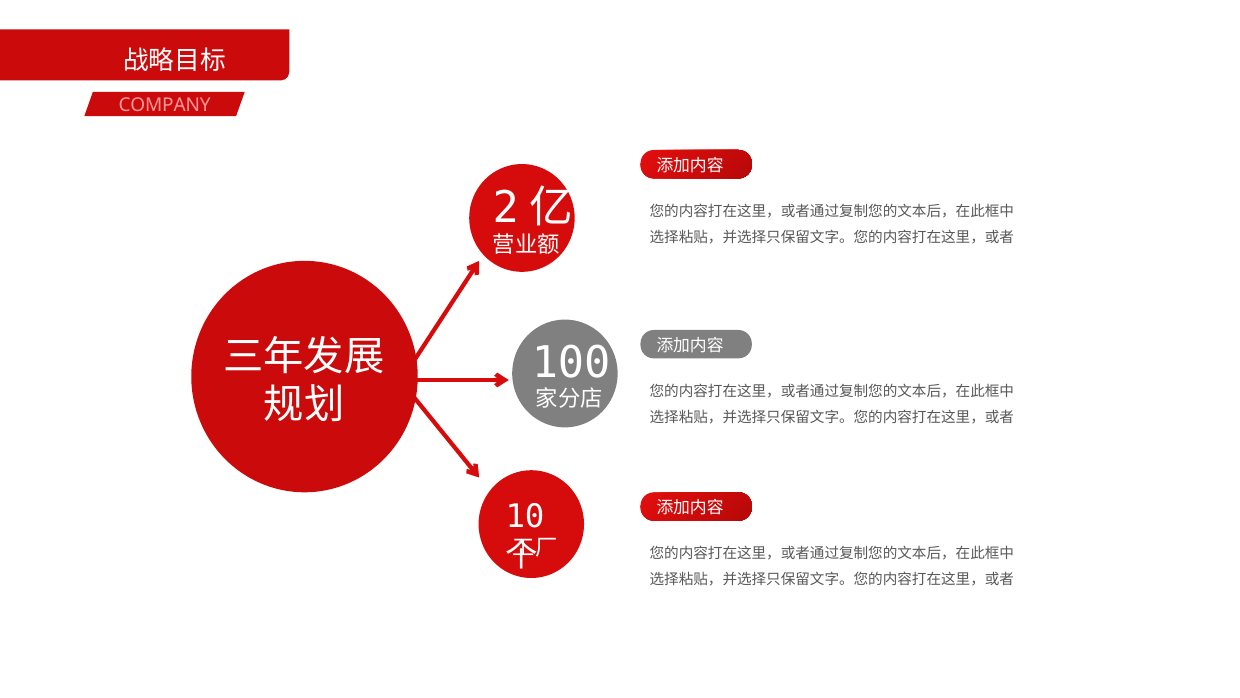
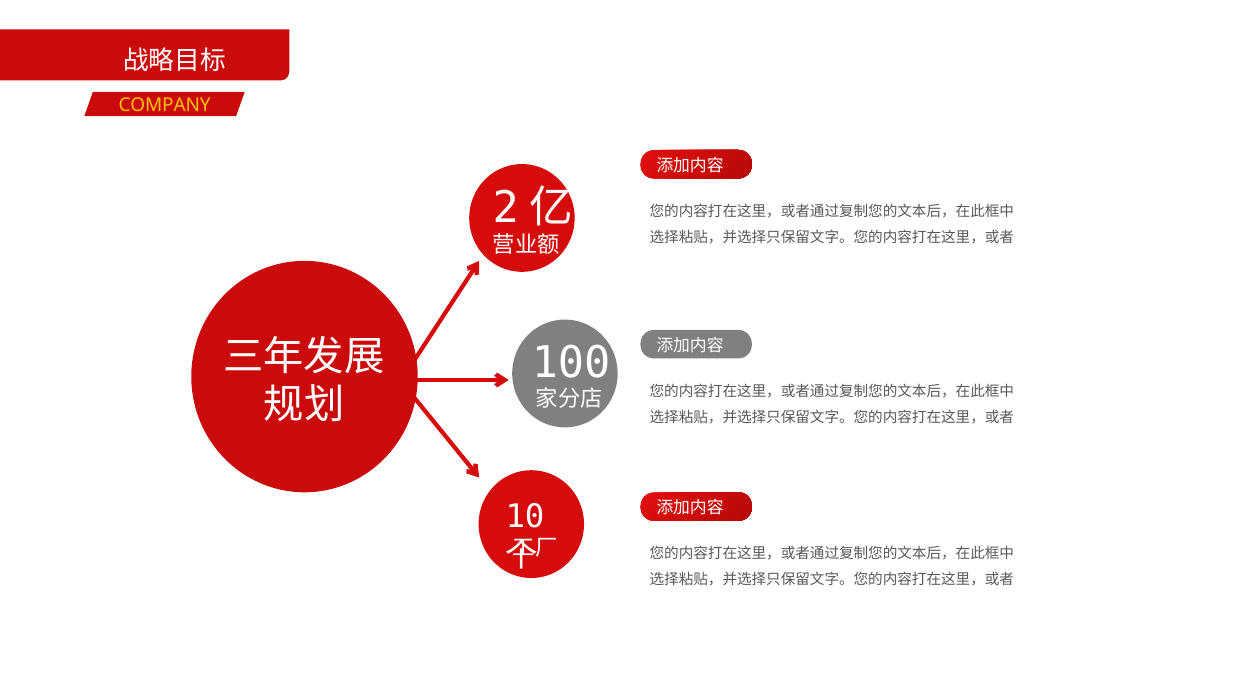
COMPANY colour: pink -> yellow
